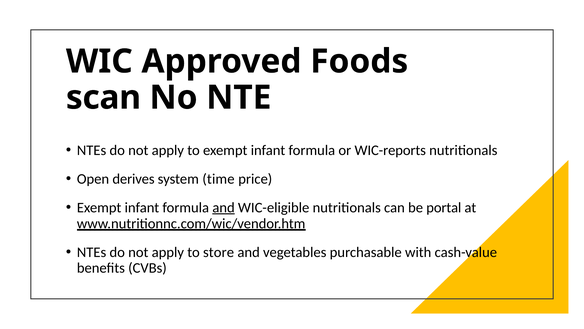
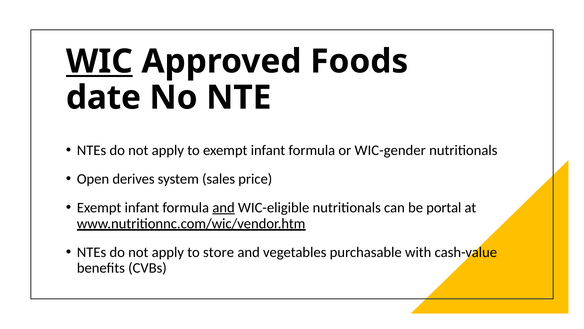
WIC underline: none -> present
scan: scan -> date
WIC-reports: WIC-reports -> WIC-gender
time: time -> sales
